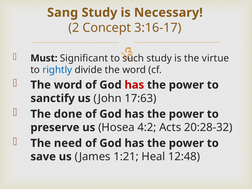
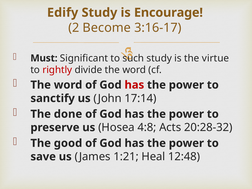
Sang: Sang -> Edify
Necessary: Necessary -> Encourage
Concept: Concept -> Become
rightly colour: blue -> red
17:63: 17:63 -> 17:14
4:2: 4:2 -> 4:8
need: need -> good
